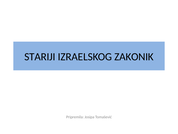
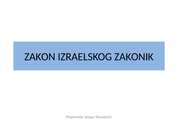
STARIJI: STARIJI -> ZAKON
